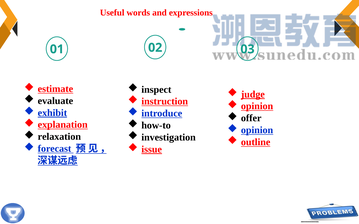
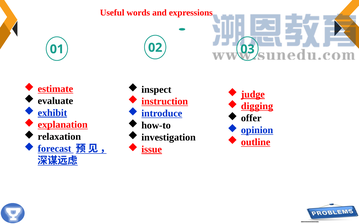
opinion at (257, 106): opinion -> digging
